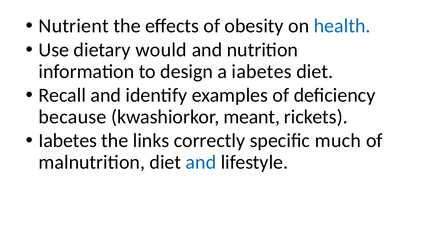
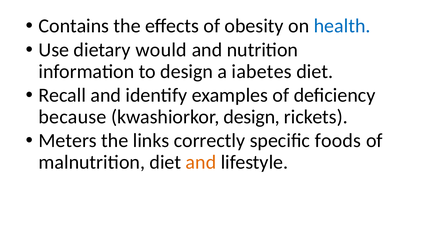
Nutrient: Nutrient -> Contains
kwashiorkor meant: meant -> design
Iabetes at (68, 141): Iabetes -> Meters
much: much -> foods
and at (201, 162) colour: blue -> orange
